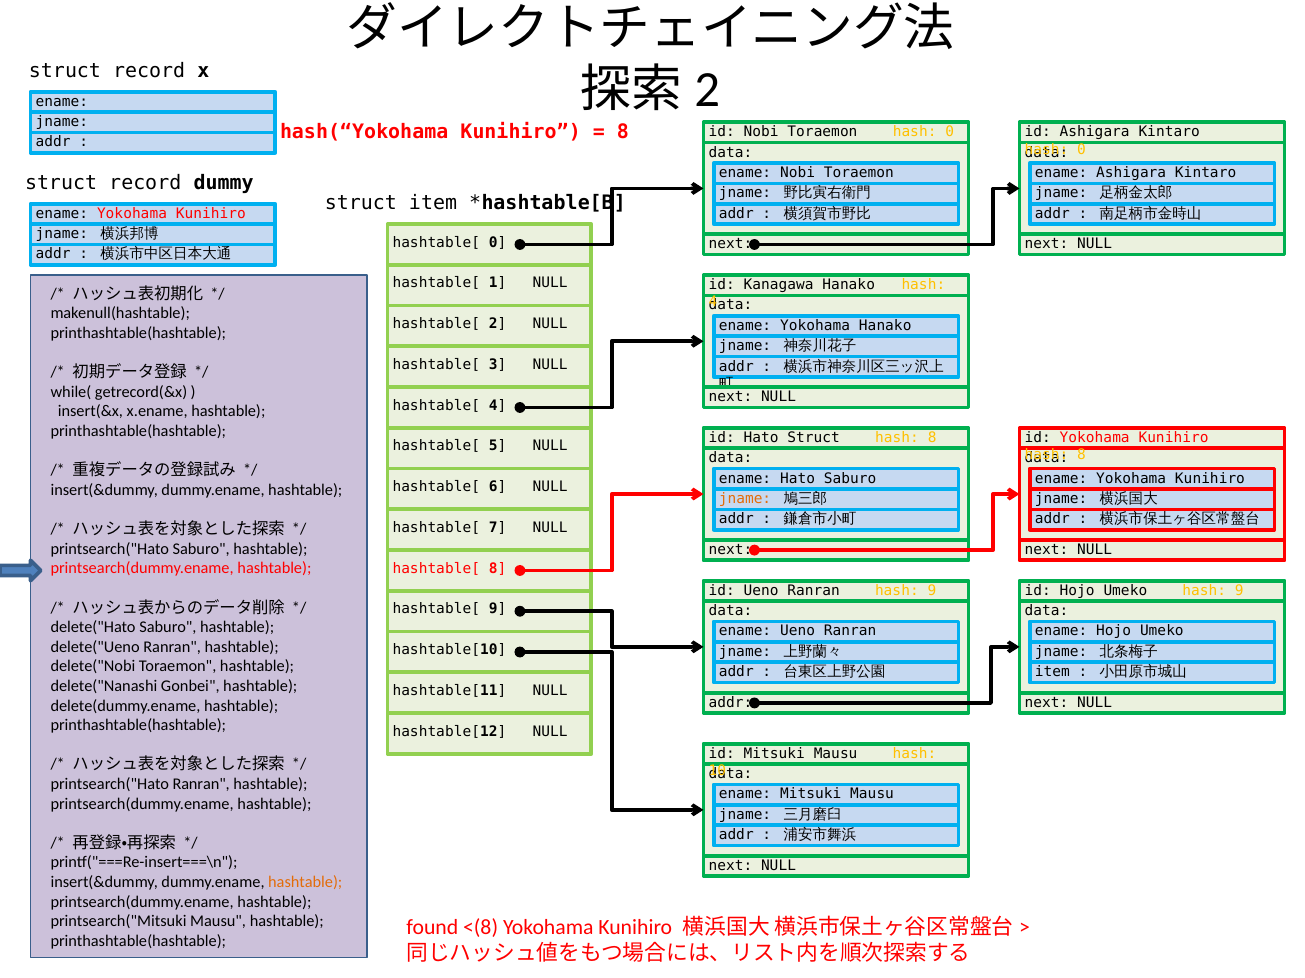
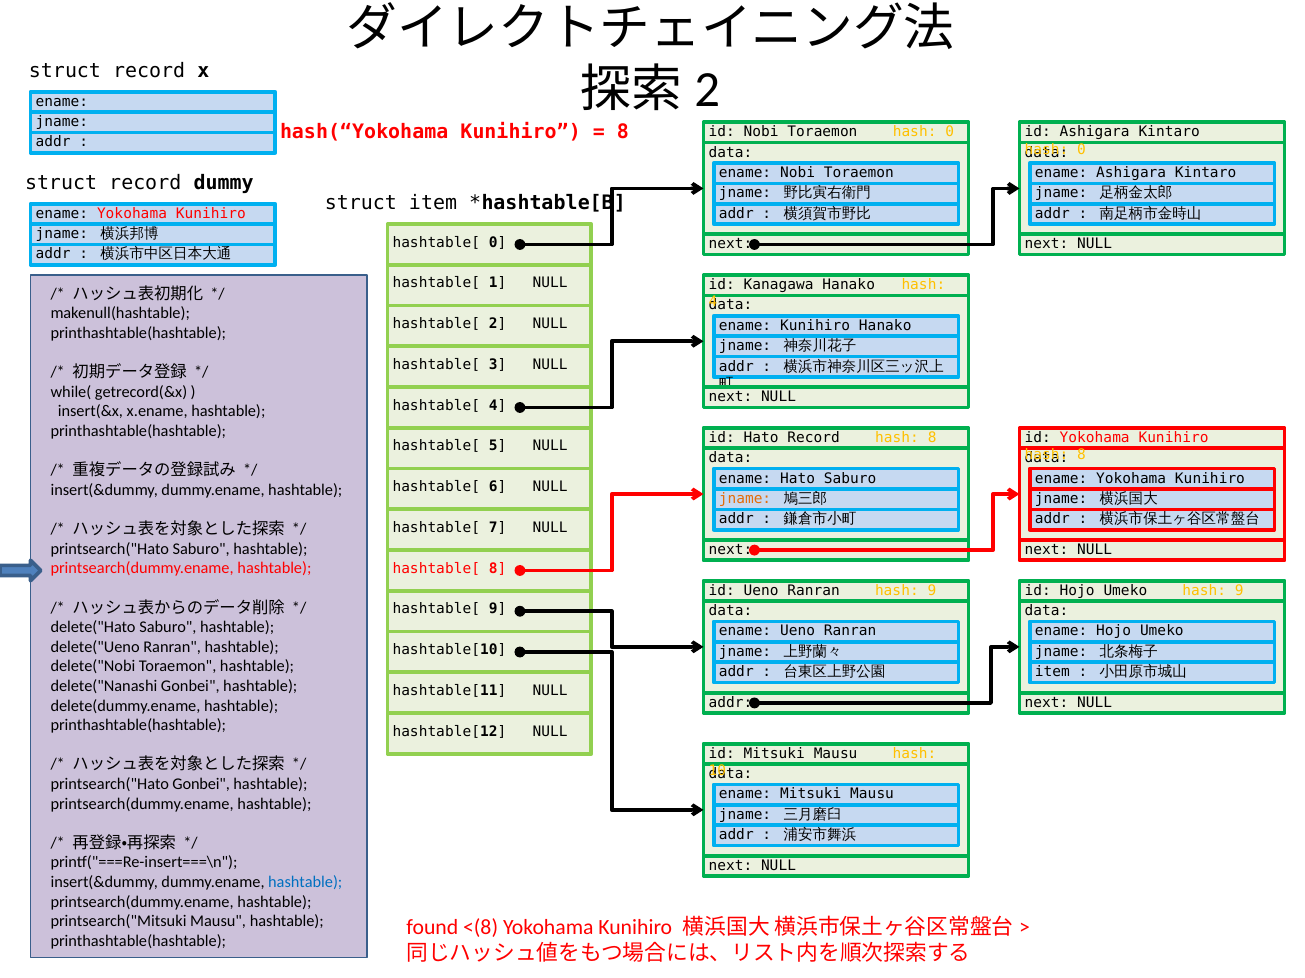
Yokohama at (815, 326): Yokohama -> Kunihiro
Hato Struct: Struct -> Record
printsearch("Hato Ranran: Ranran -> Gonbei
hashtable at (305, 883) colour: orange -> blue
